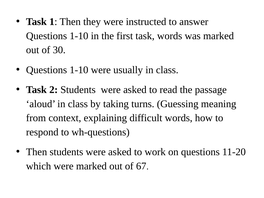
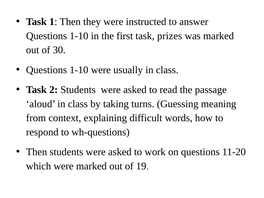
task words: words -> prizes
67: 67 -> 19
